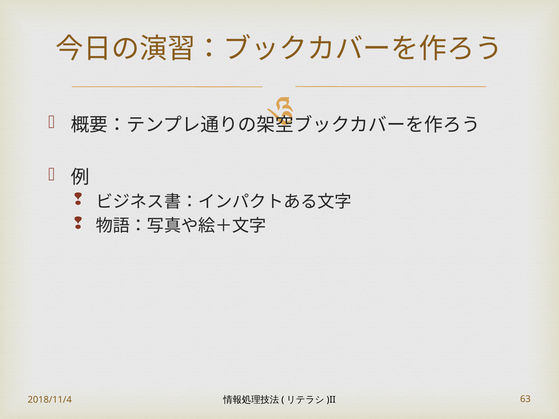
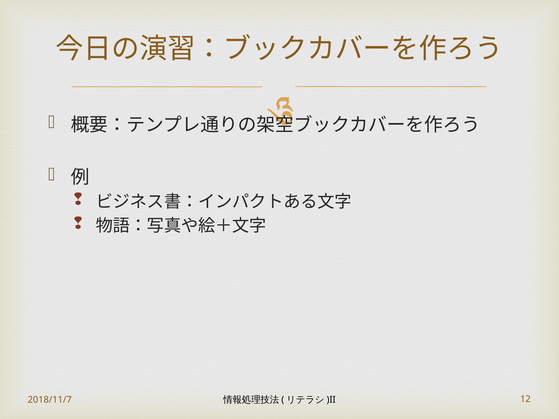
2018/11/4: 2018/11/4 -> 2018/11/7
63: 63 -> 12
